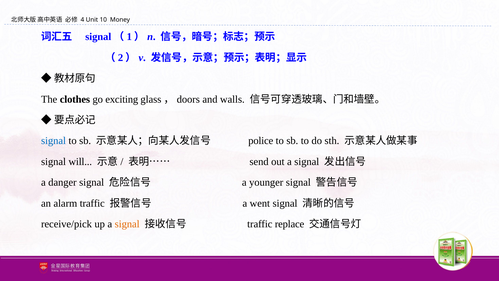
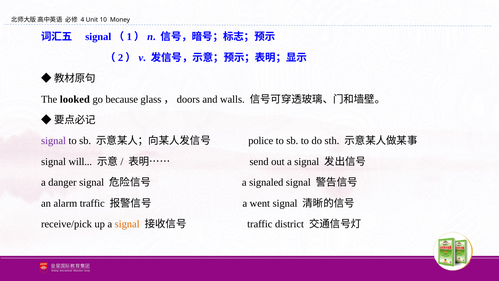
clothes: clothes -> looked
exciting: exciting -> because
signal at (54, 141) colour: blue -> purple
younger: younger -> signaled
replace: replace -> district
